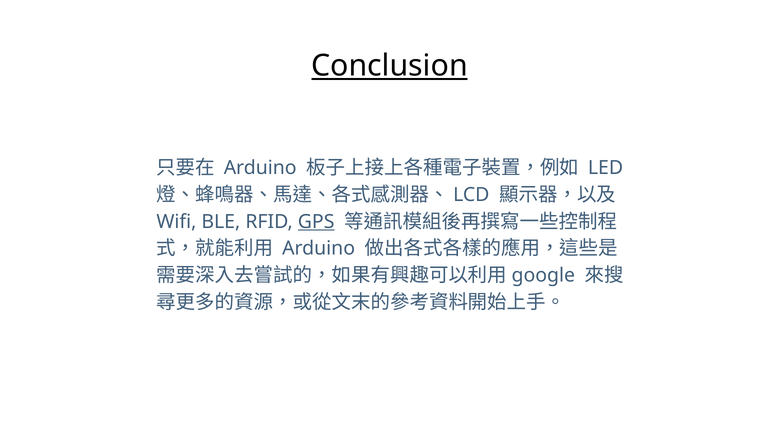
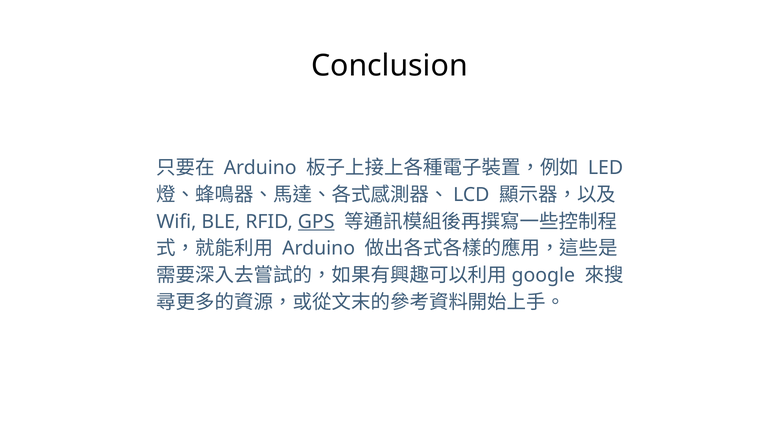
Conclusion underline: present -> none
